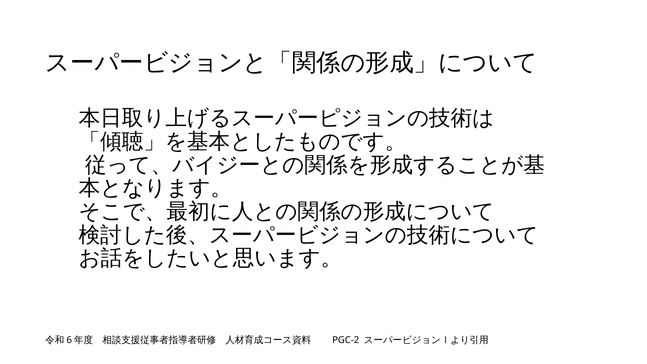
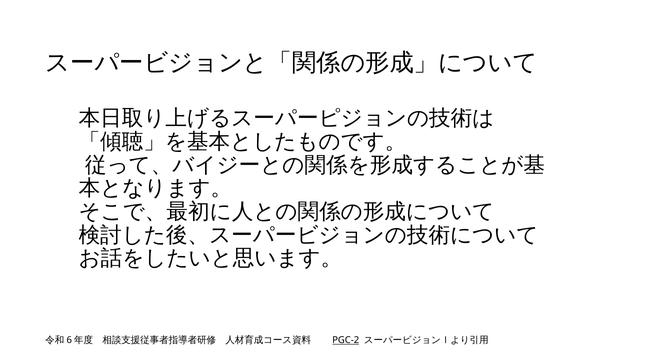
PGC-2 underline: none -> present
